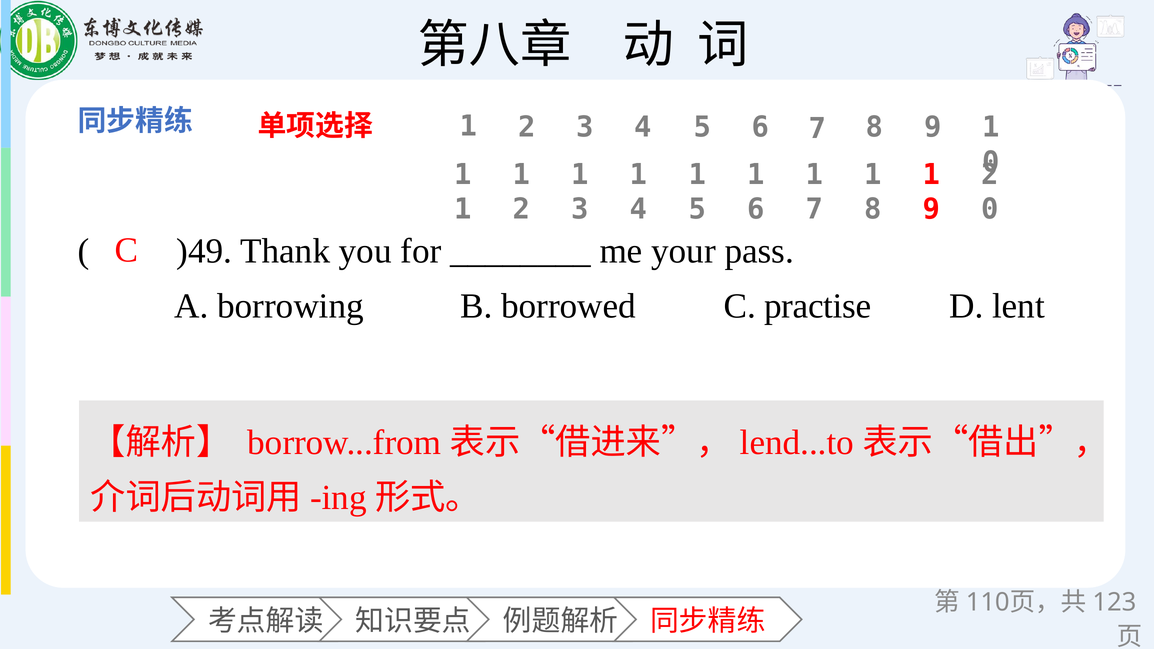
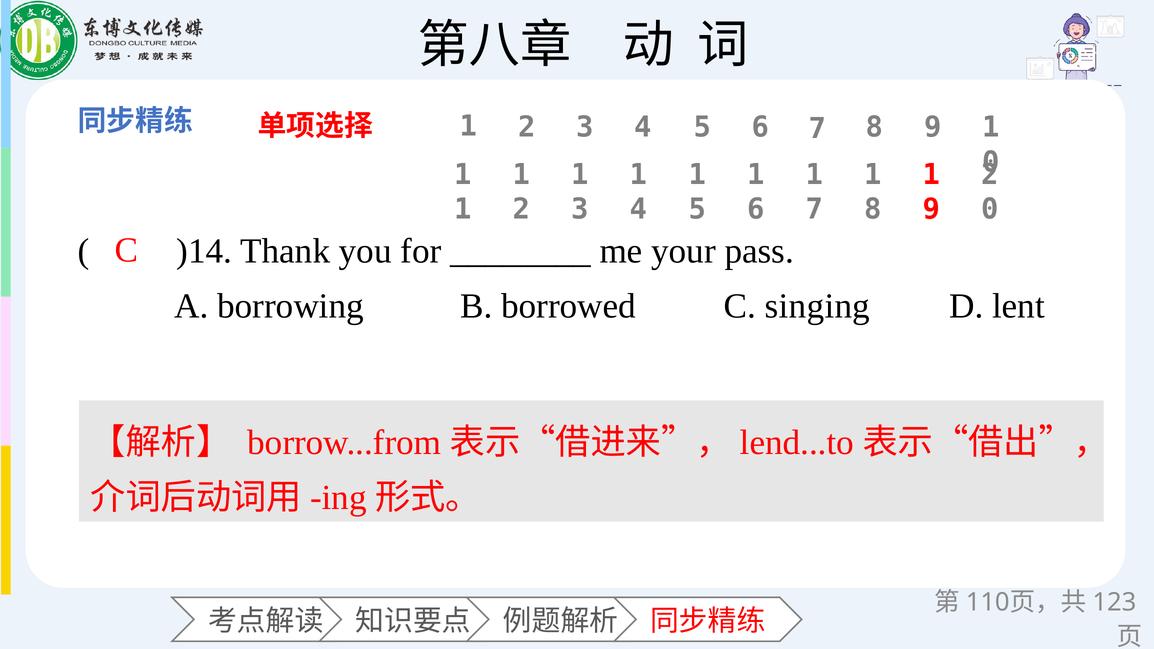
)49: )49 -> )14
practise: practise -> singing
